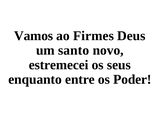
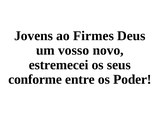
Vamos: Vamos -> Jovens
santo: santo -> vosso
enquanto: enquanto -> conforme
